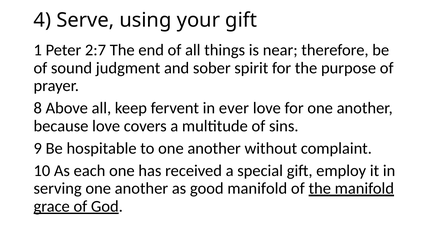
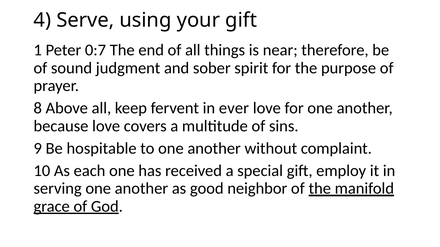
2:7: 2:7 -> 0:7
good manifold: manifold -> neighbor
